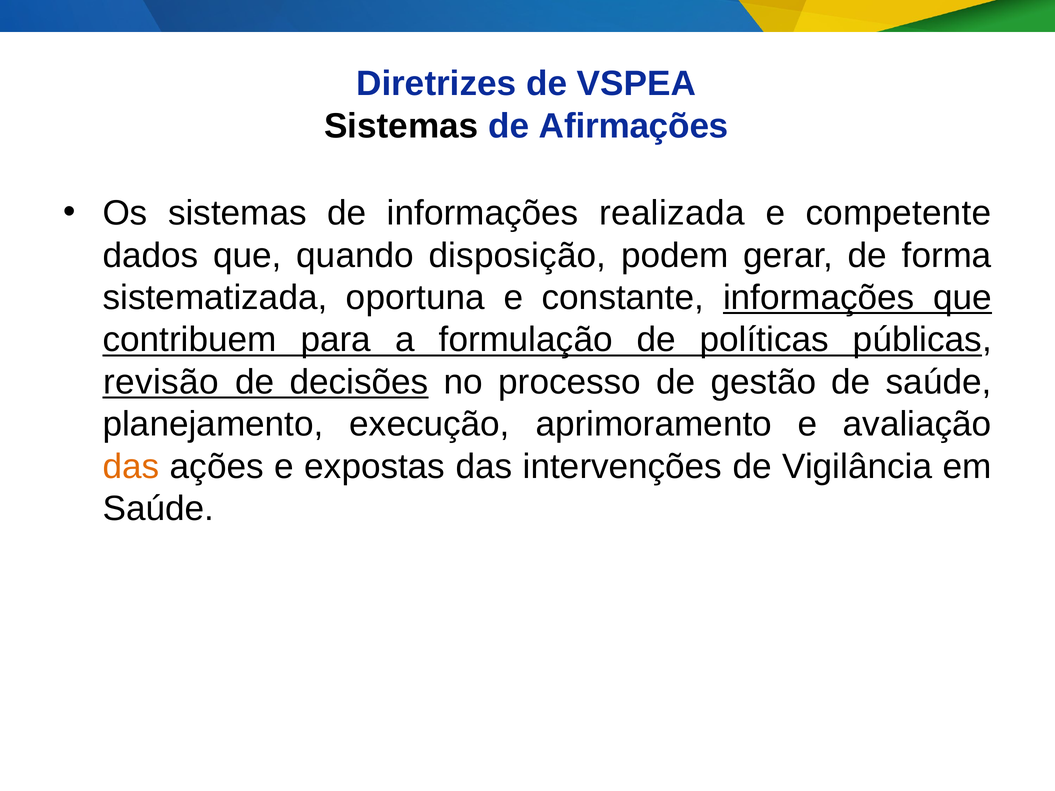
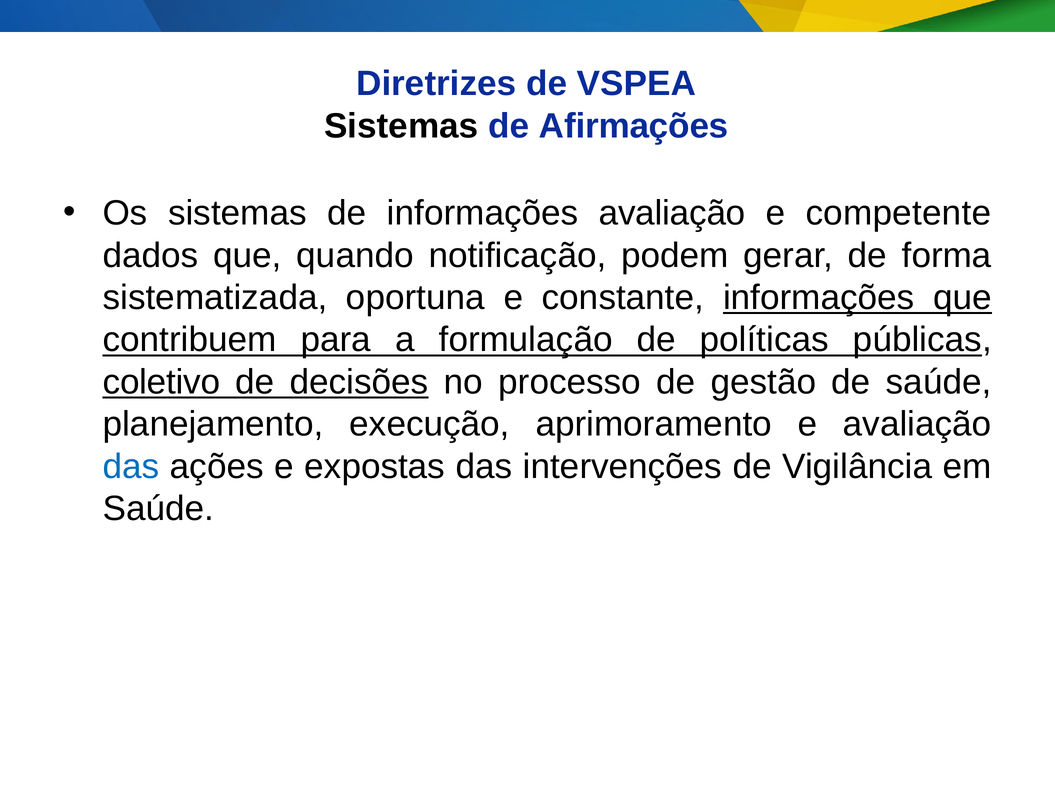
informações realizada: realizada -> avaliação
disposição: disposição -> notificação
revisão: revisão -> coletivo
das at (131, 467) colour: orange -> blue
